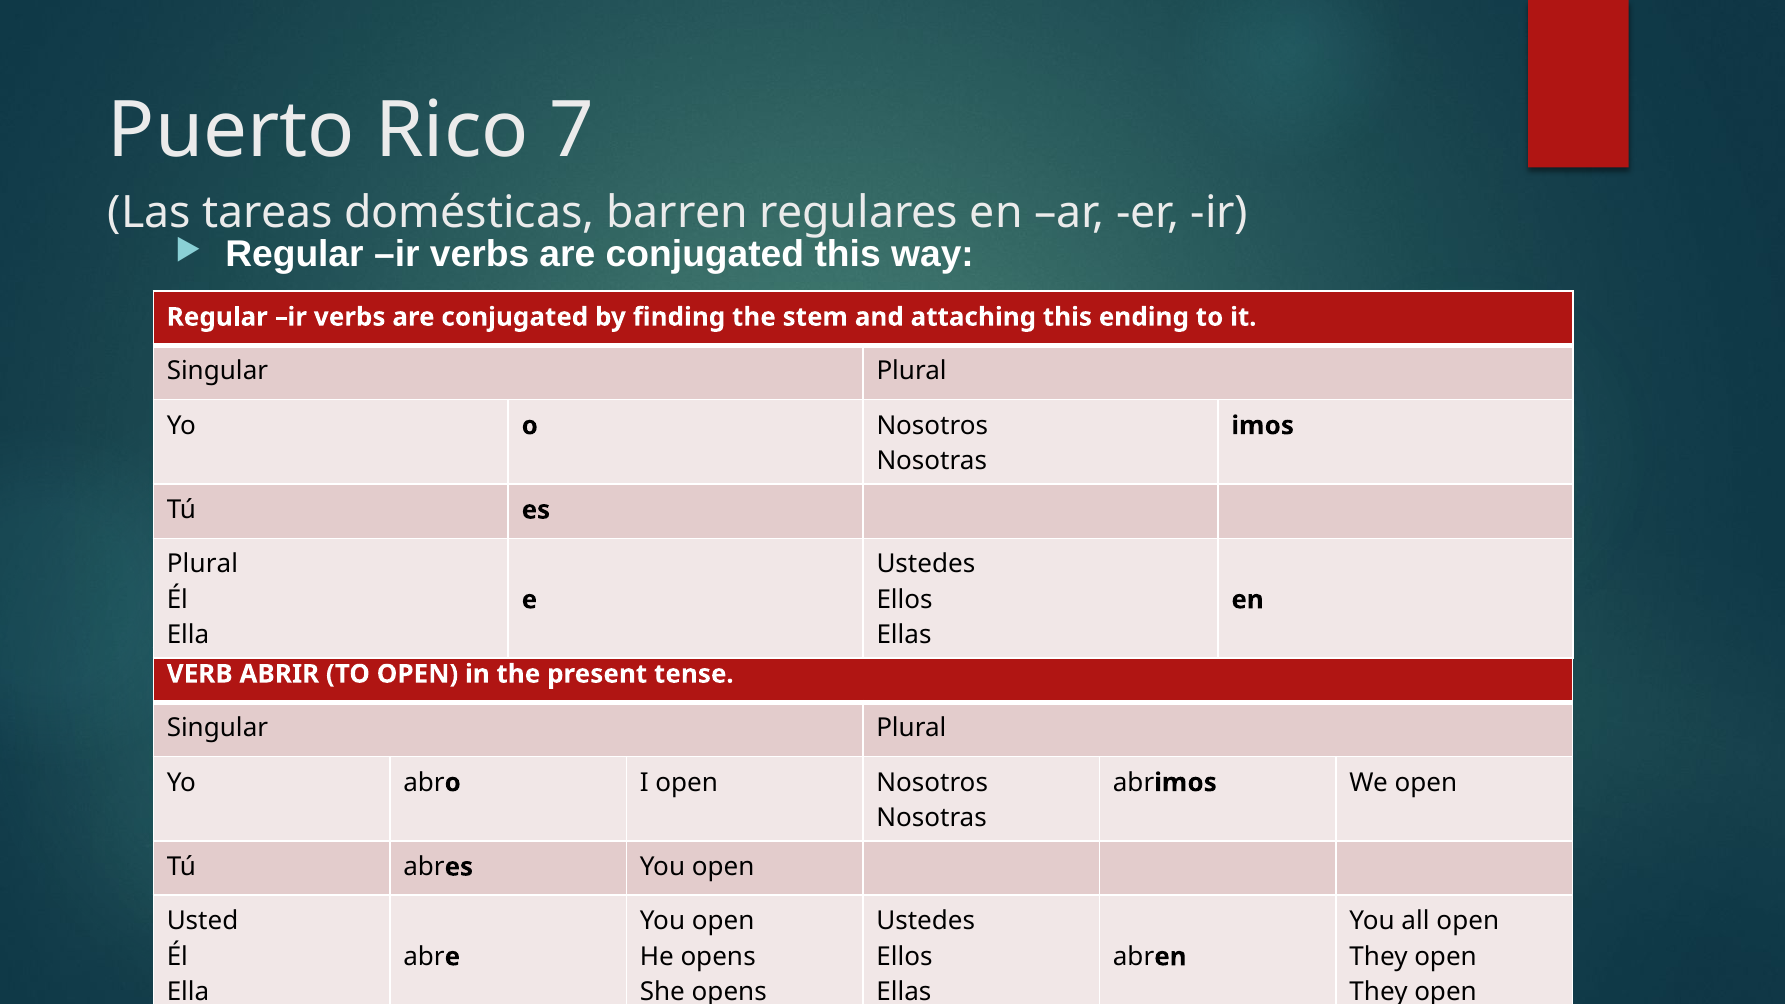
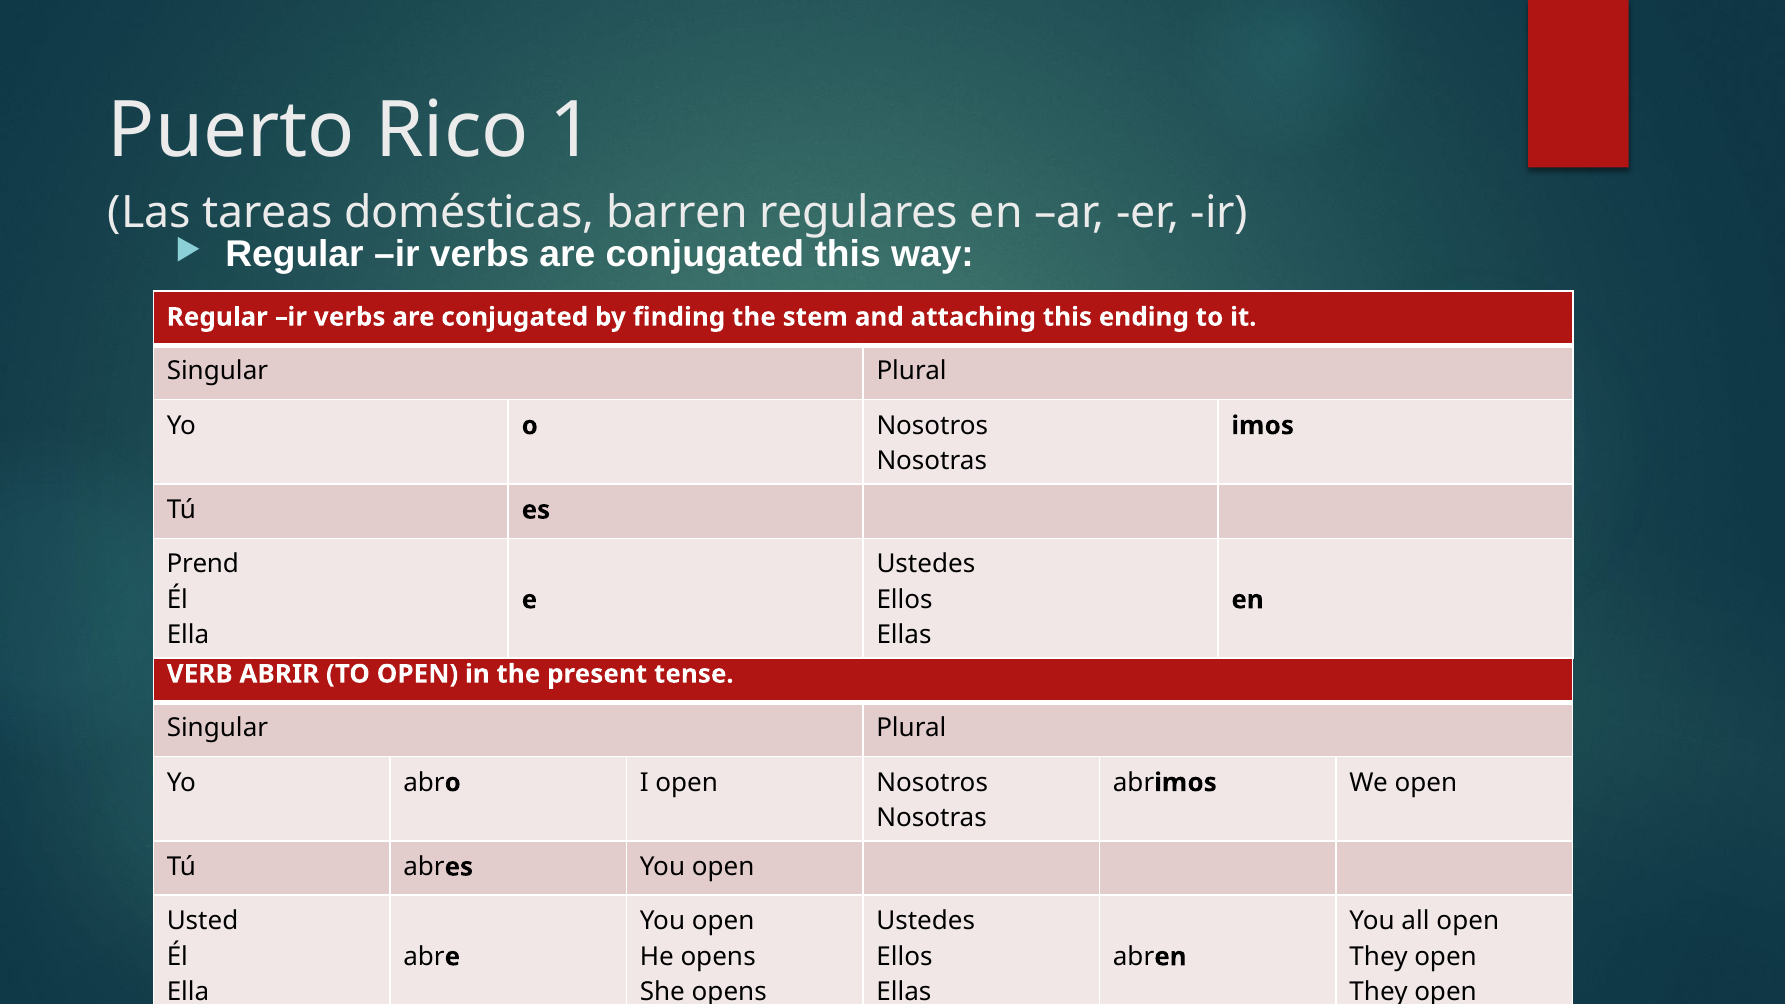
7: 7 -> 1
Plural at (202, 564): Plural -> Prend
